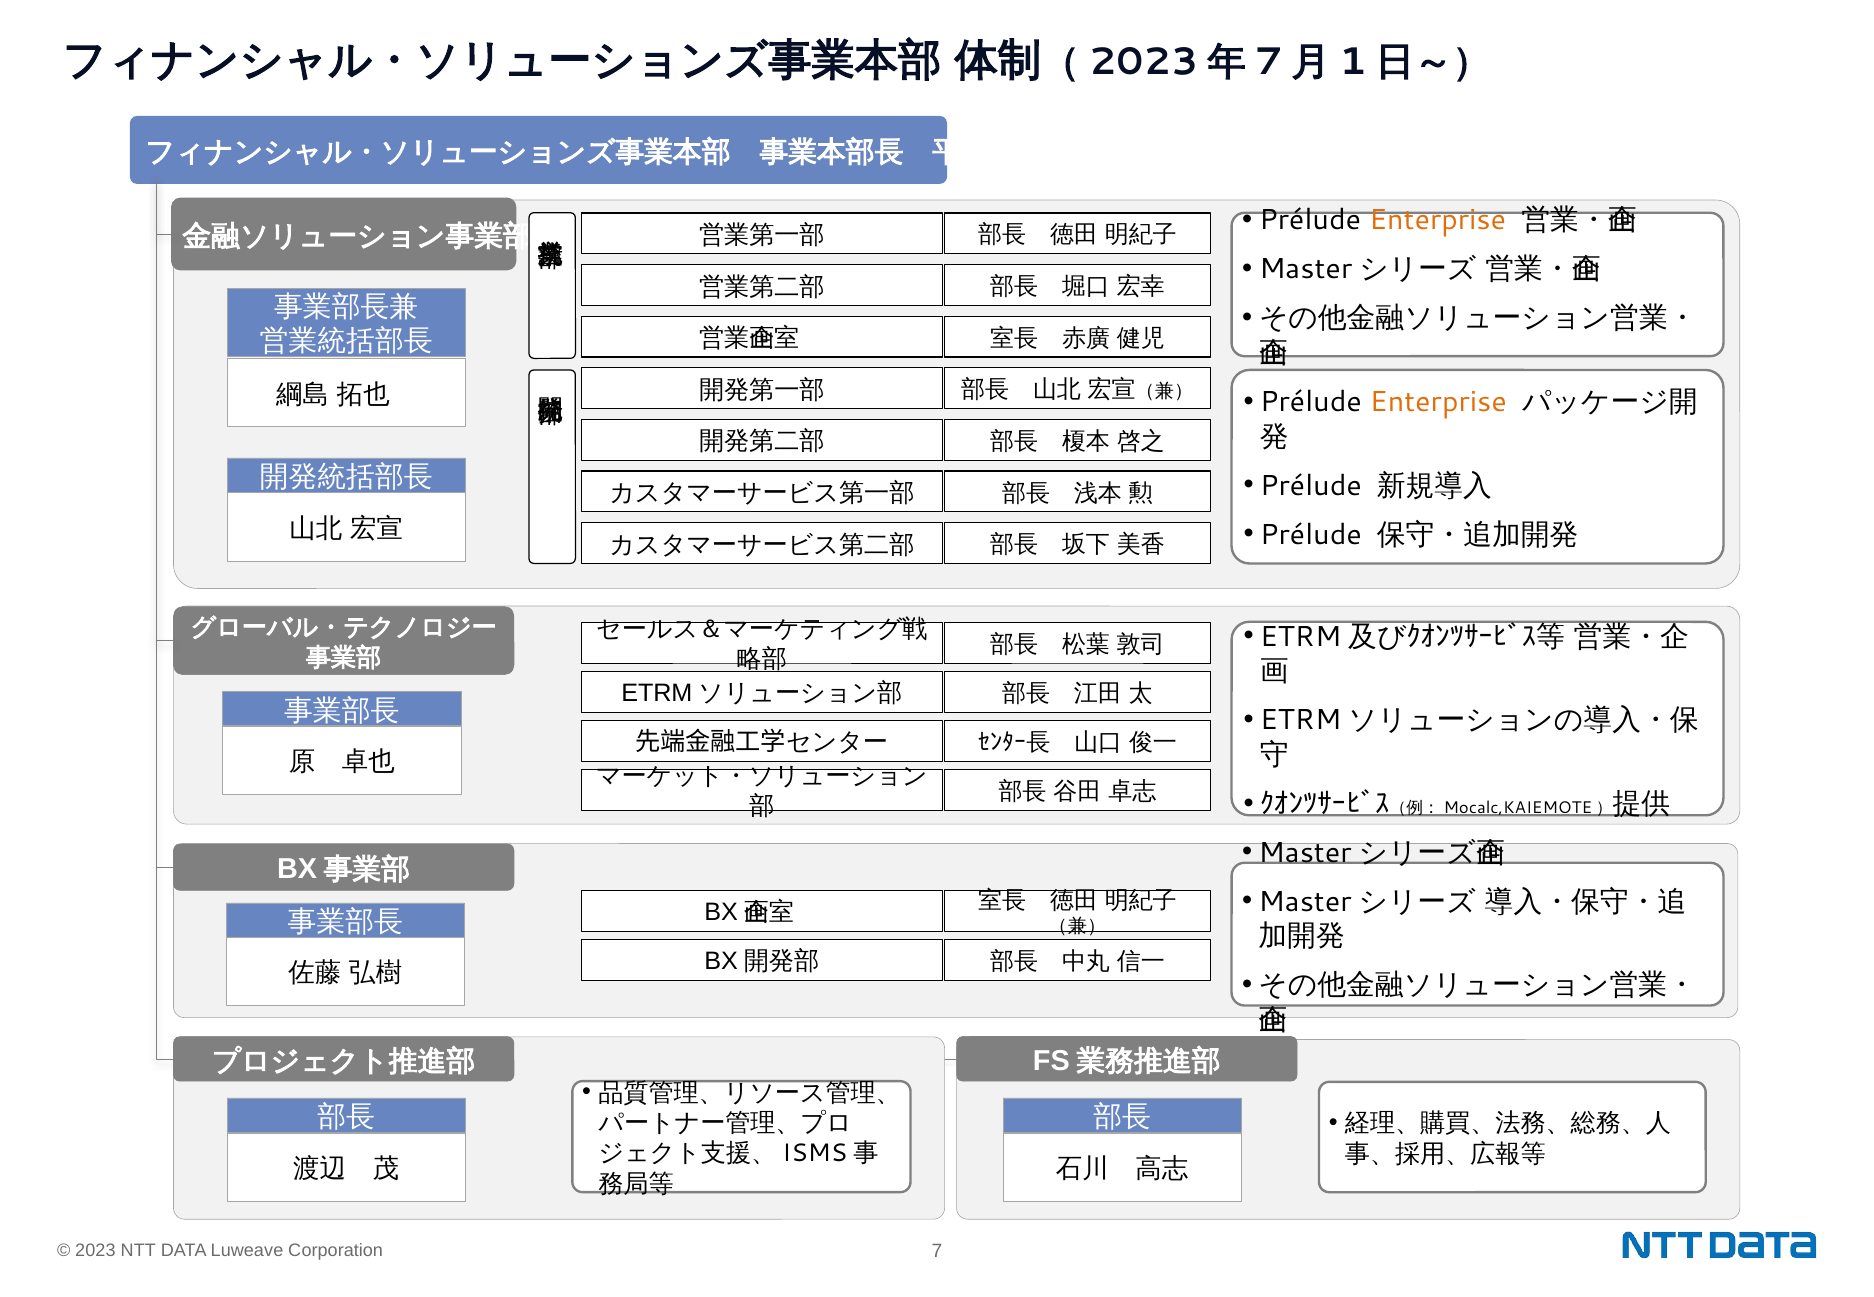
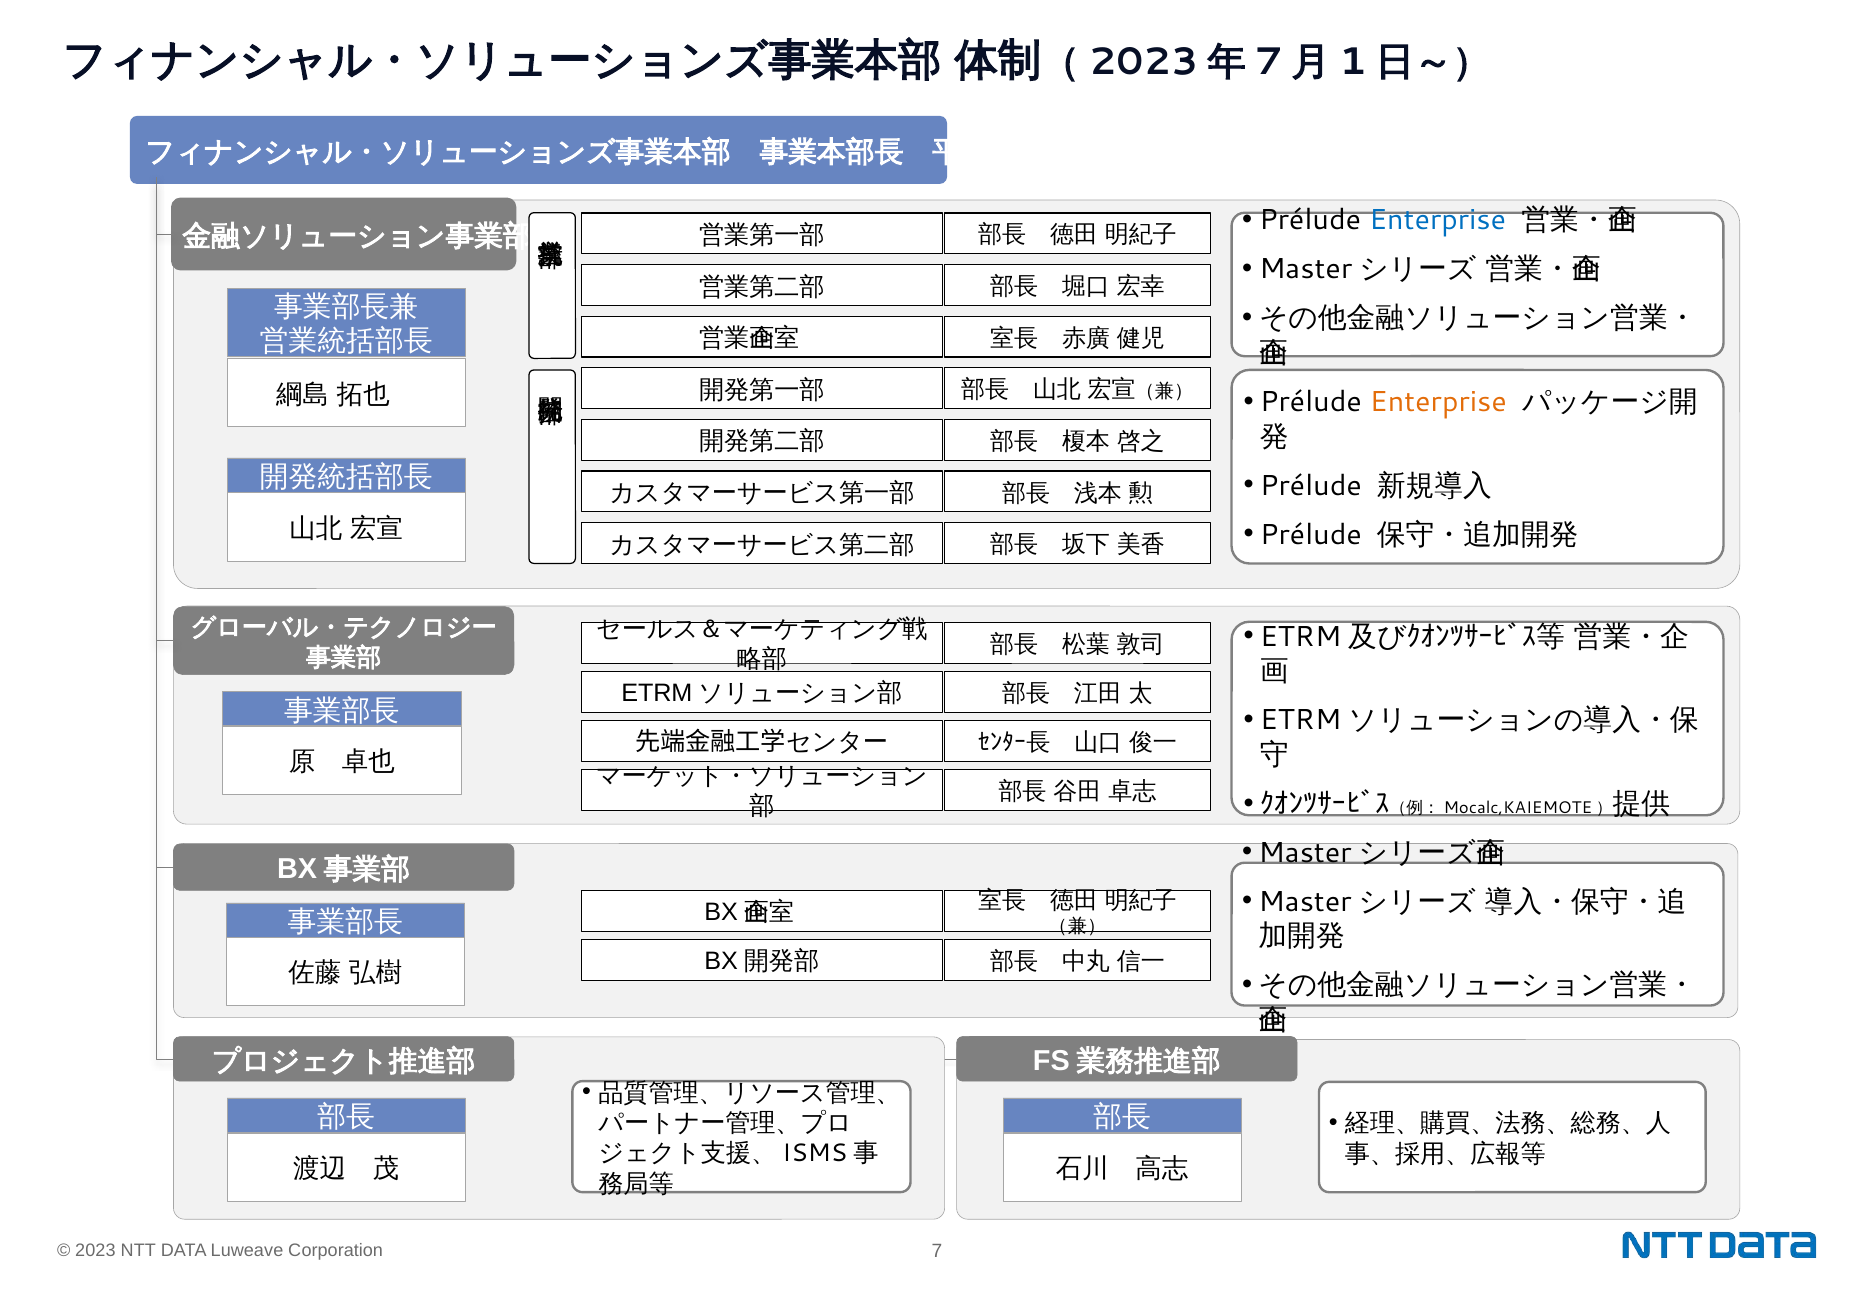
Enterprise at (1438, 220) colour: orange -> blue
